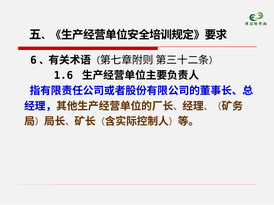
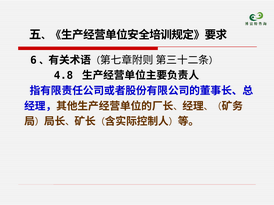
1.6: 1.6 -> 4.8
